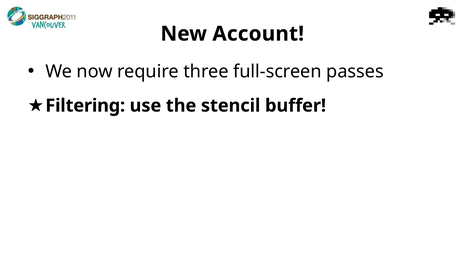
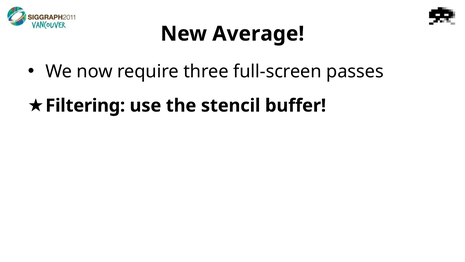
Account: Account -> Average
